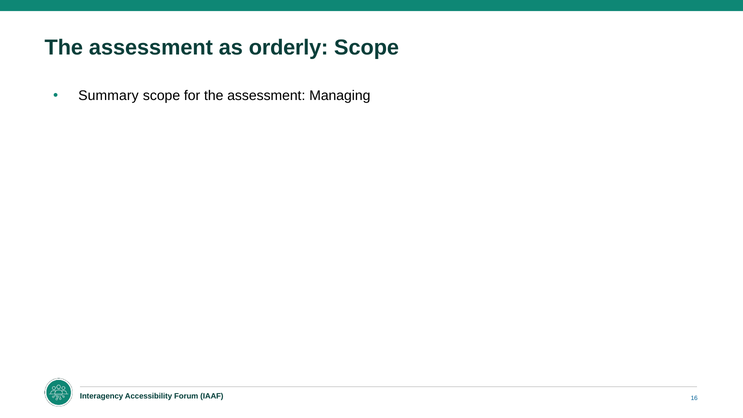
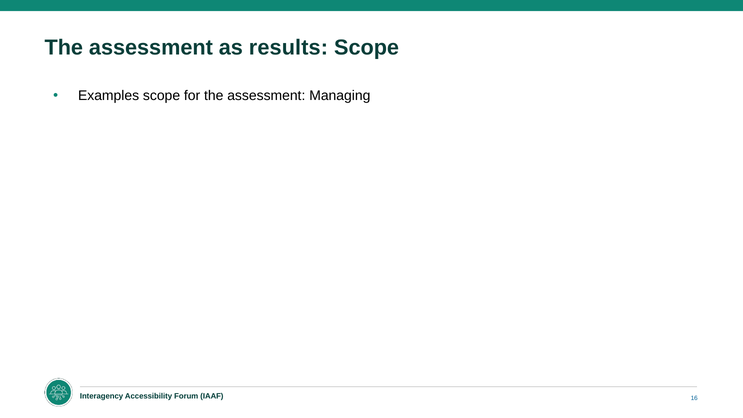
orderly: orderly -> results
Summary: Summary -> Examples
